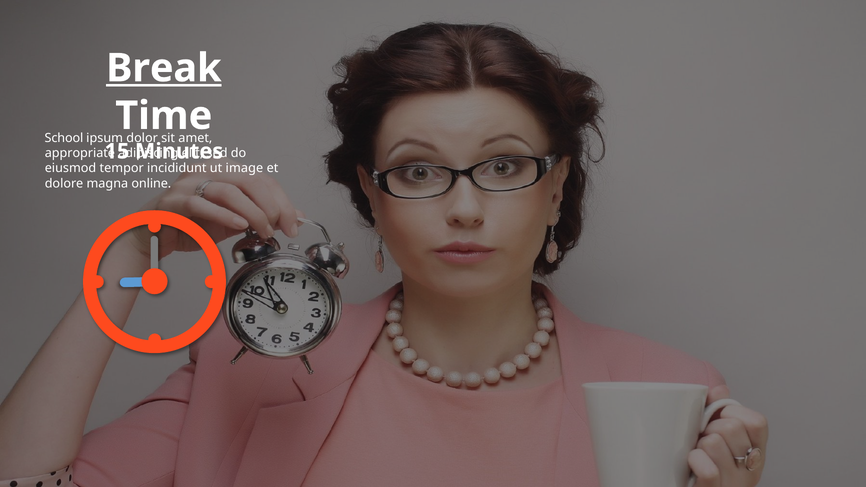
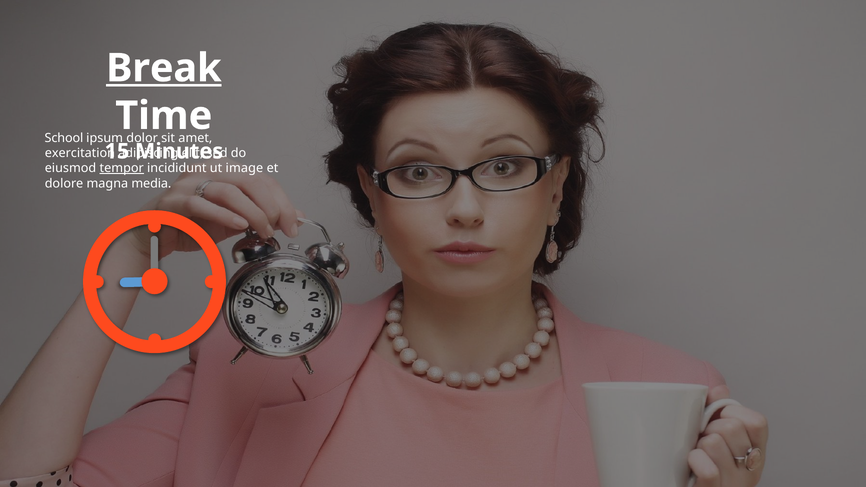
appropriate: appropriate -> exercitation
tempor underline: none -> present
online: online -> media
